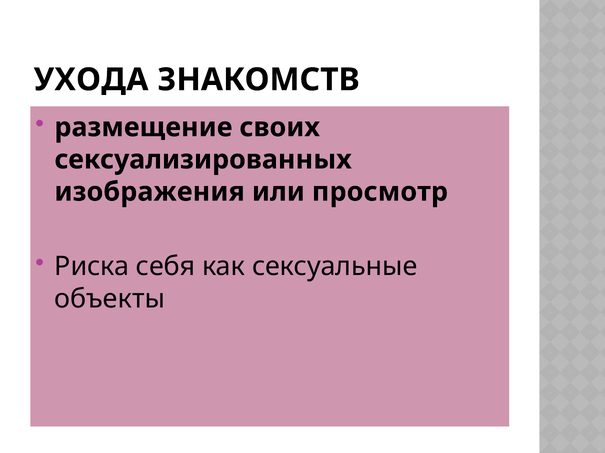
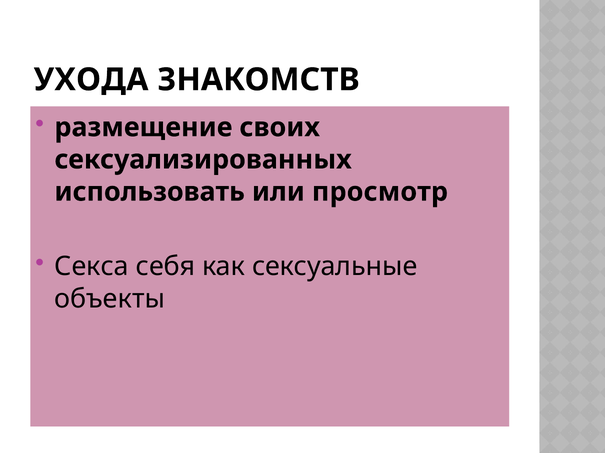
изображения: изображения -> использовать
Риска: Риска -> Секса
